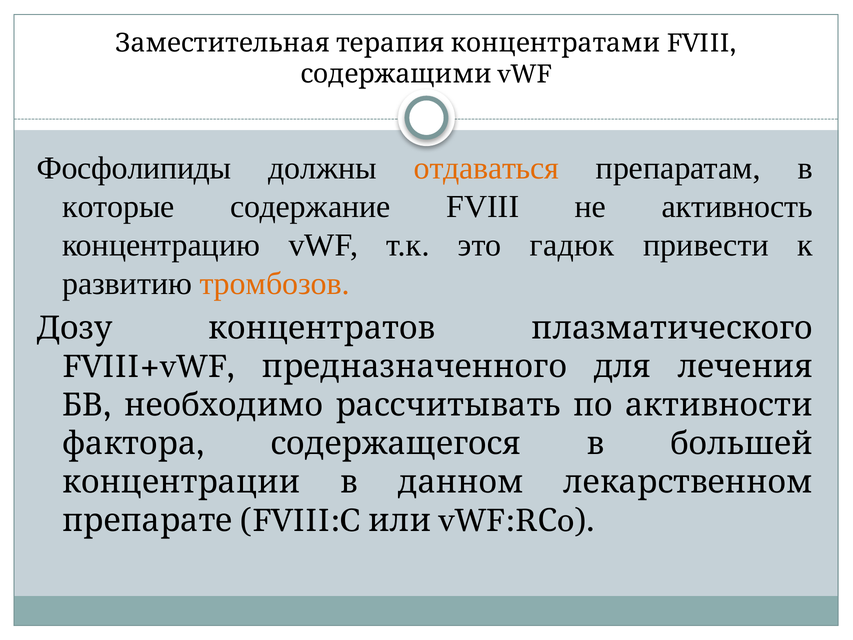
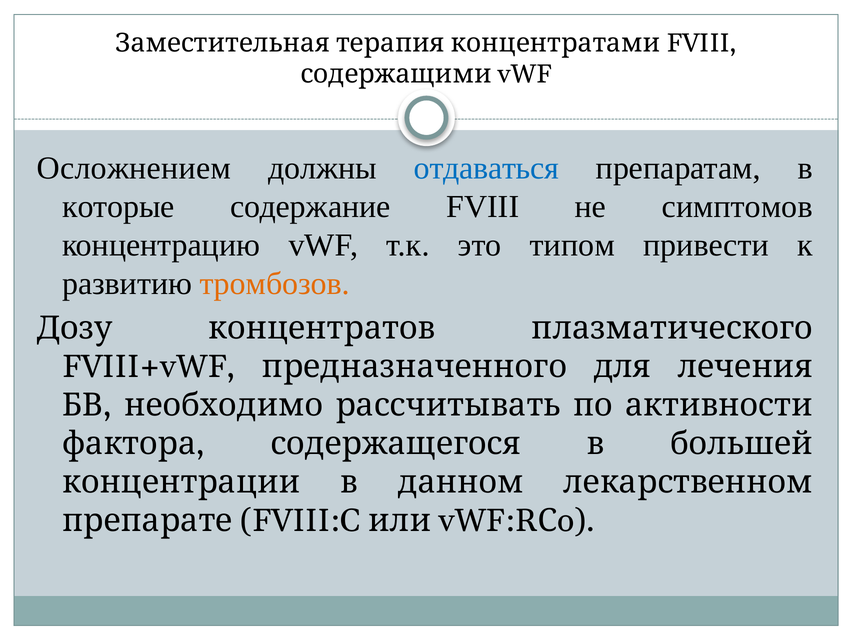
Фосфолипиды: Фосфолипиды -> Осложнением
отдаваться colour: orange -> blue
активность: активность -> симптомов
гадюк: гадюк -> типом
